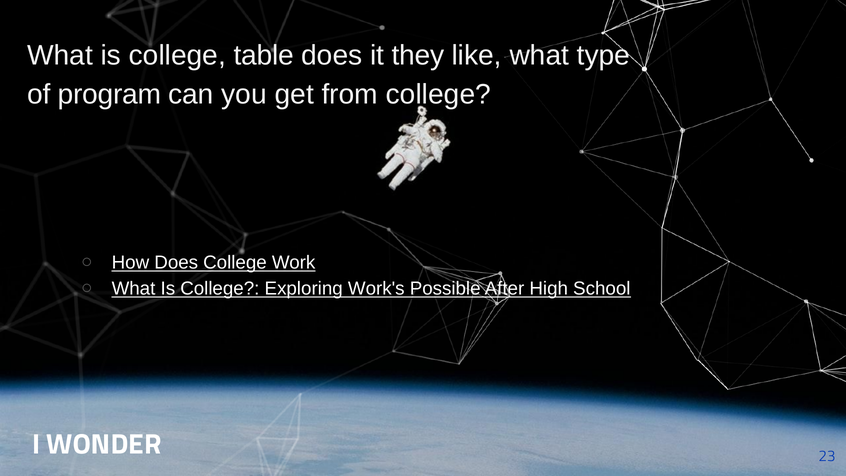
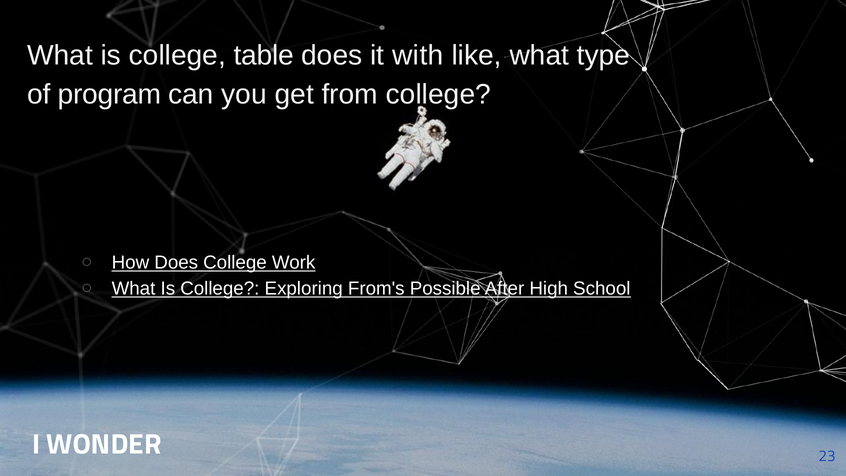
they: they -> with
Work's: Work's -> From's
